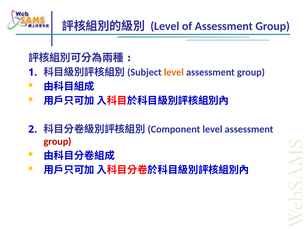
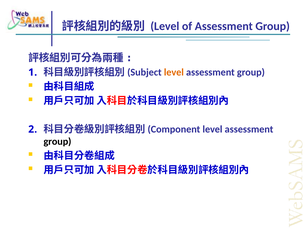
group at (57, 141) colour: red -> black
